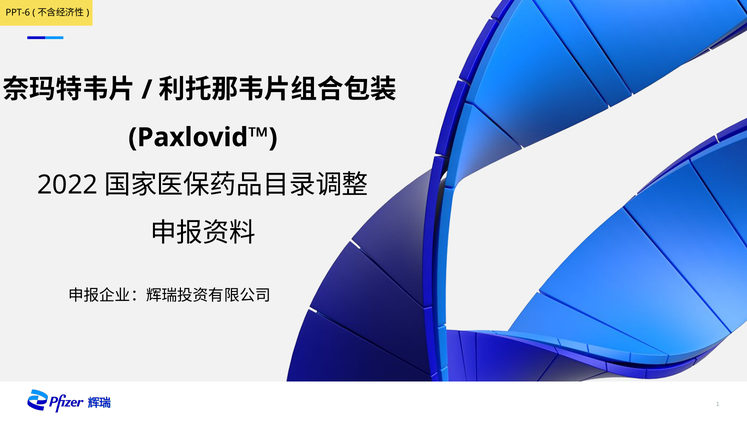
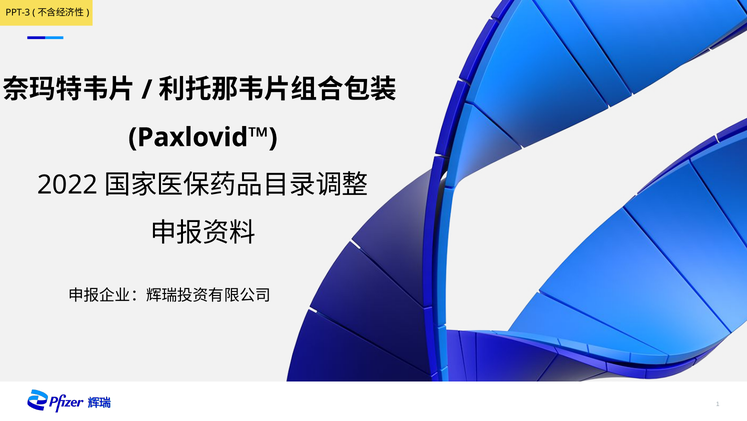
PPT-6: PPT-6 -> PPT-3
